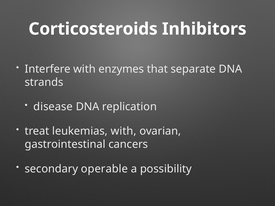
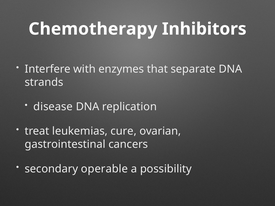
Corticosteroids: Corticosteroids -> Chemotherapy
leukemias with: with -> cure
